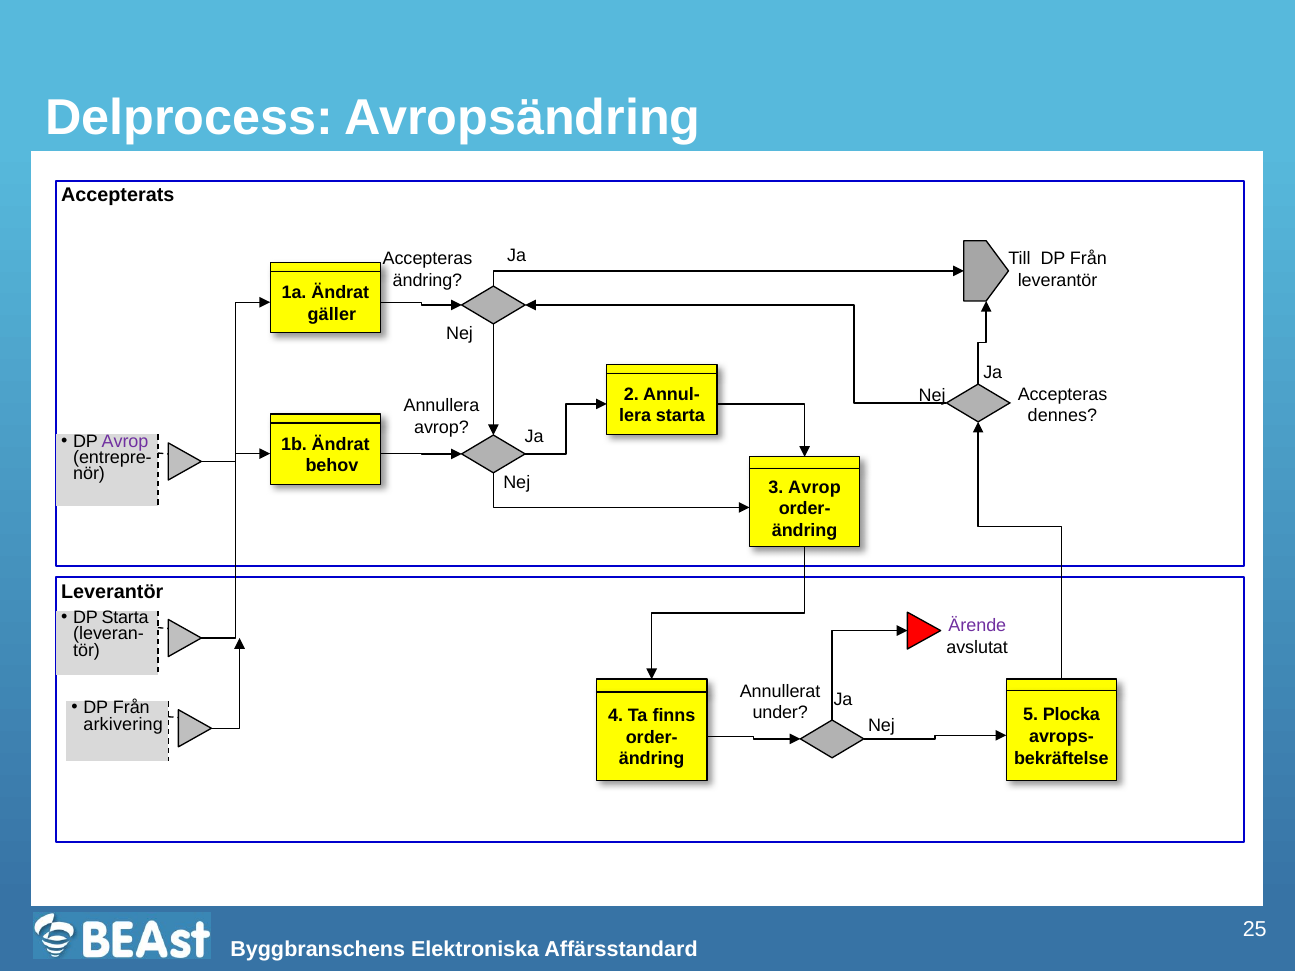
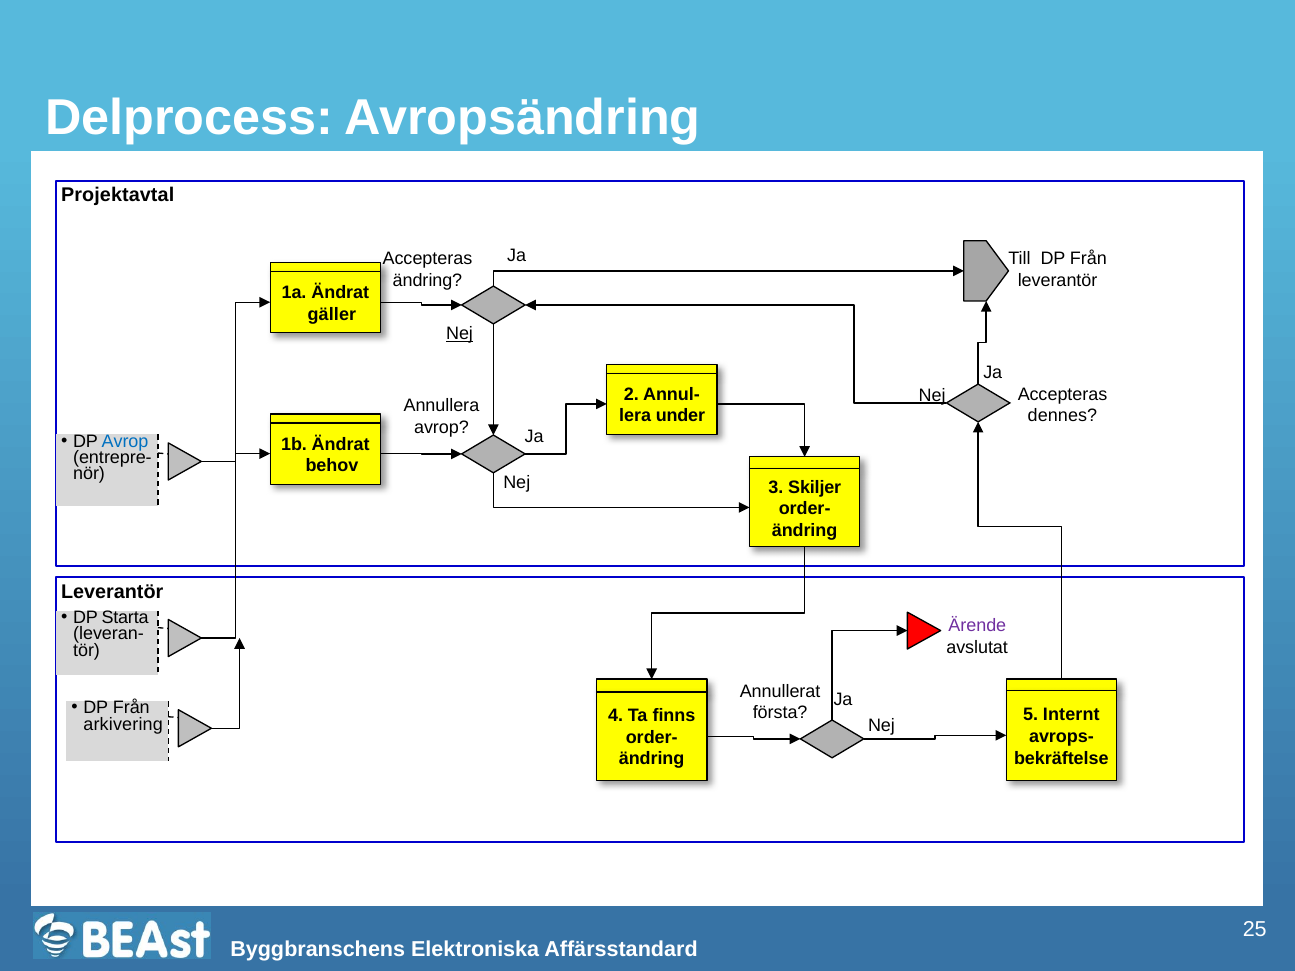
Accepterats: Accepterats -> Projektavtal
Nej at (460, 334) underline: none -> present
starta at (680, 416): starta -> under
Avrop at (125, 441) colour: purple -> blue
3 Avrop: Avrop -> Skiljer
under: under -> första
Plocka: Plocka -> Internt
